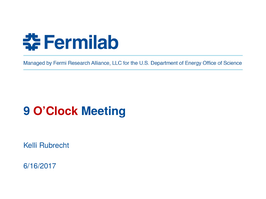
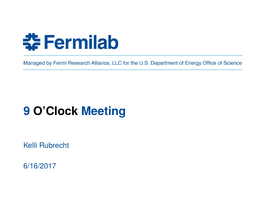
O’Clock colour: red -> black
